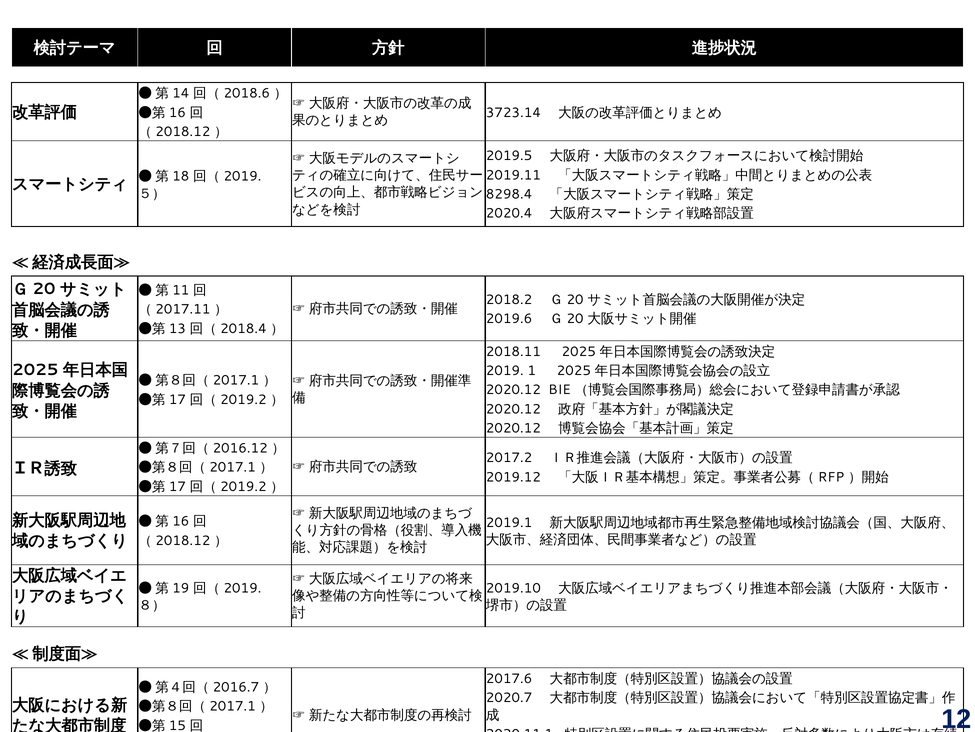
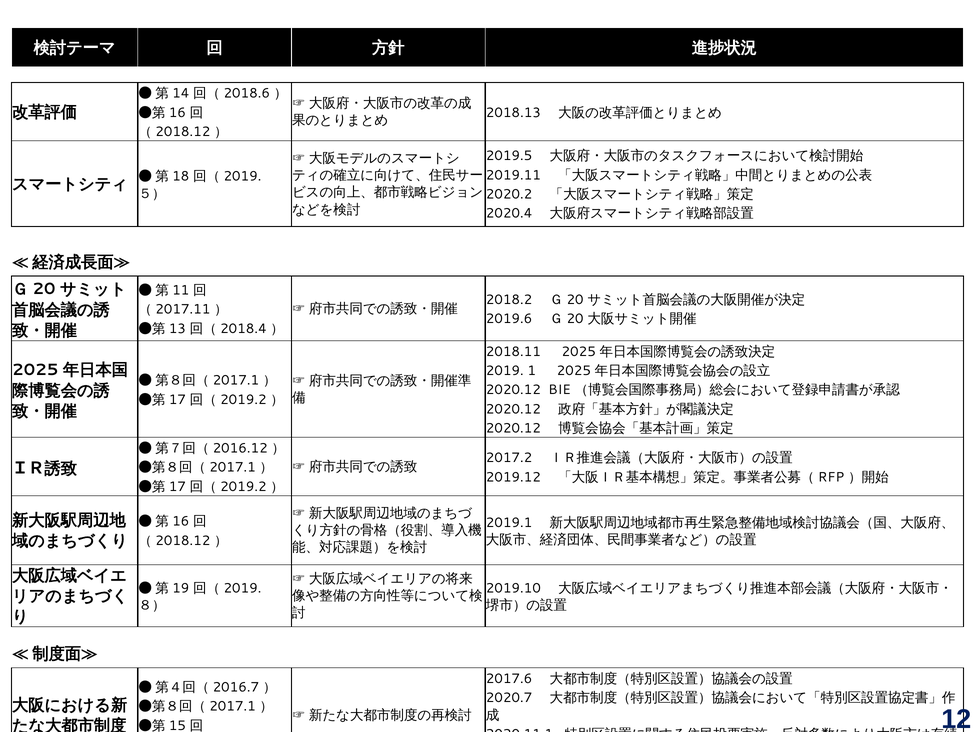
3723.14: 3723.14 -> 2018.13
8298.4: 8298.4 -> 2020.2
